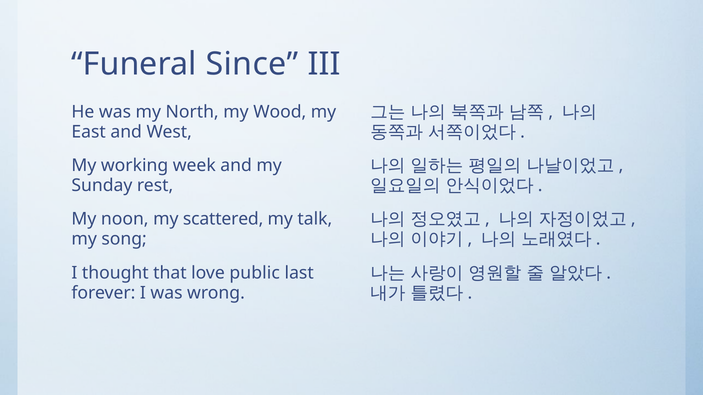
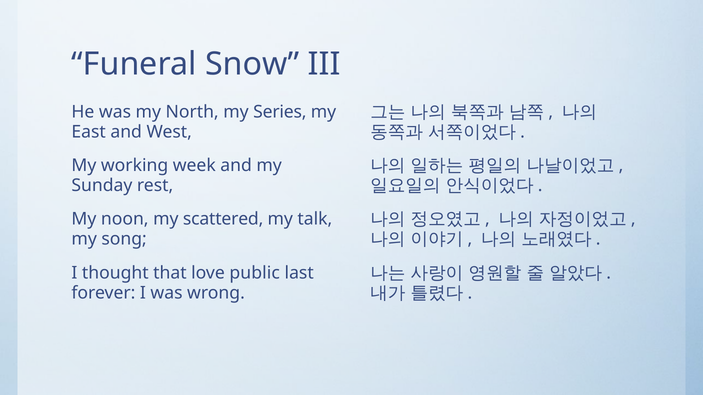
Since: Since -> Snow
Wood: Wood -> Series
